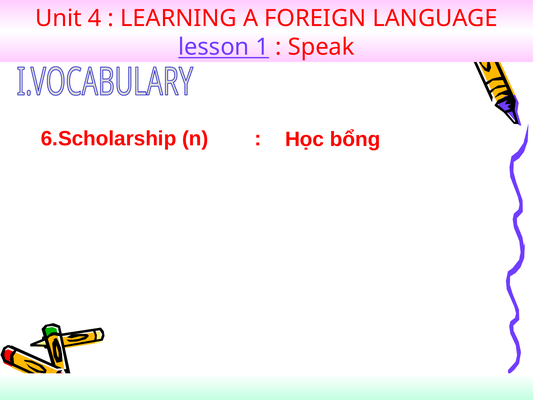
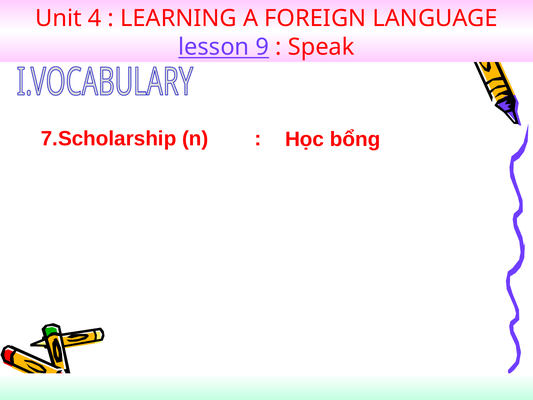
1: 1 -> 9
6.Scholarship: 6.Scholarship -> 7.Scholarship
